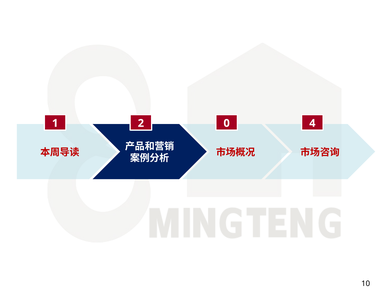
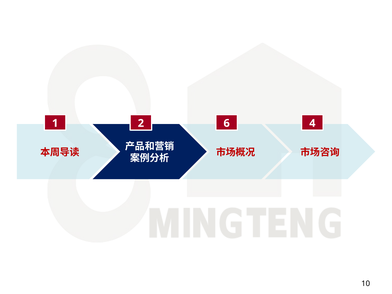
0: 0 -> 6
